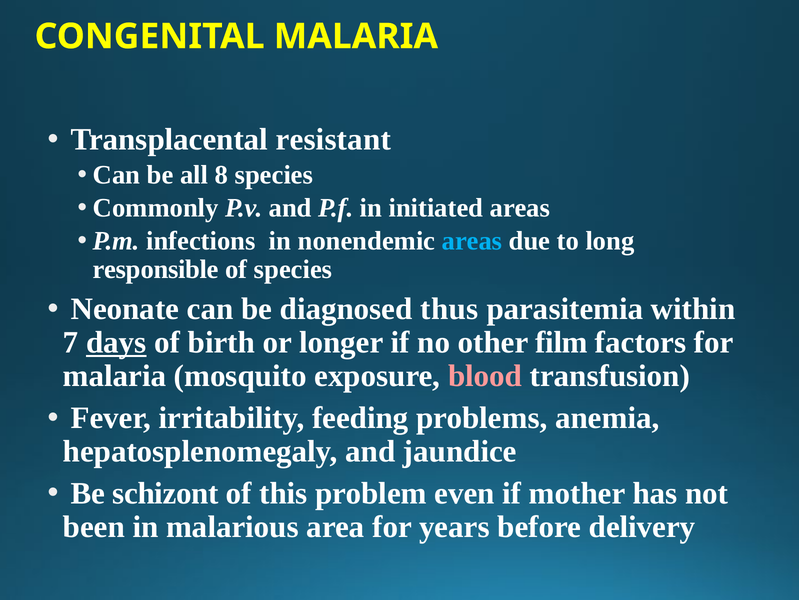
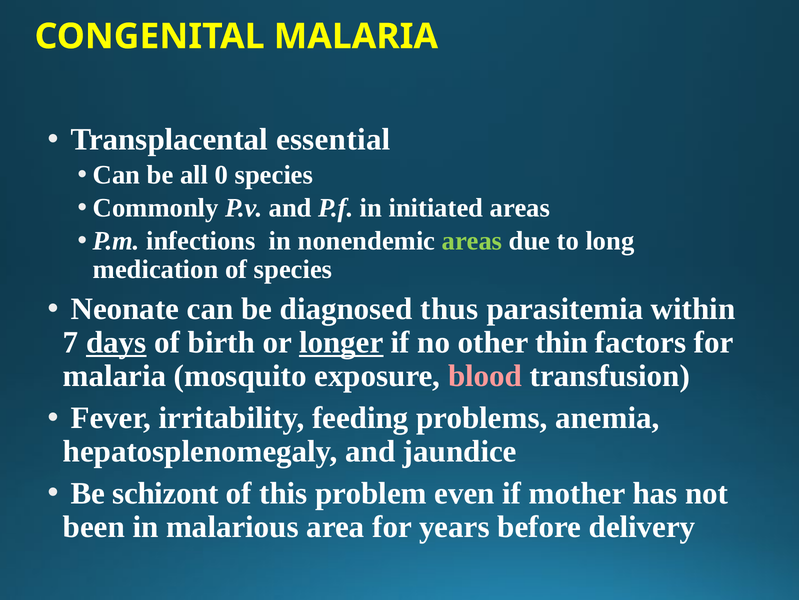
resistant: resistant -> essential
8: 8 -> 0
areas at (472, 240) colour: light blue -> light green
responsible: responsible -> medication
longer underline: none -> present
film: film -> thin
